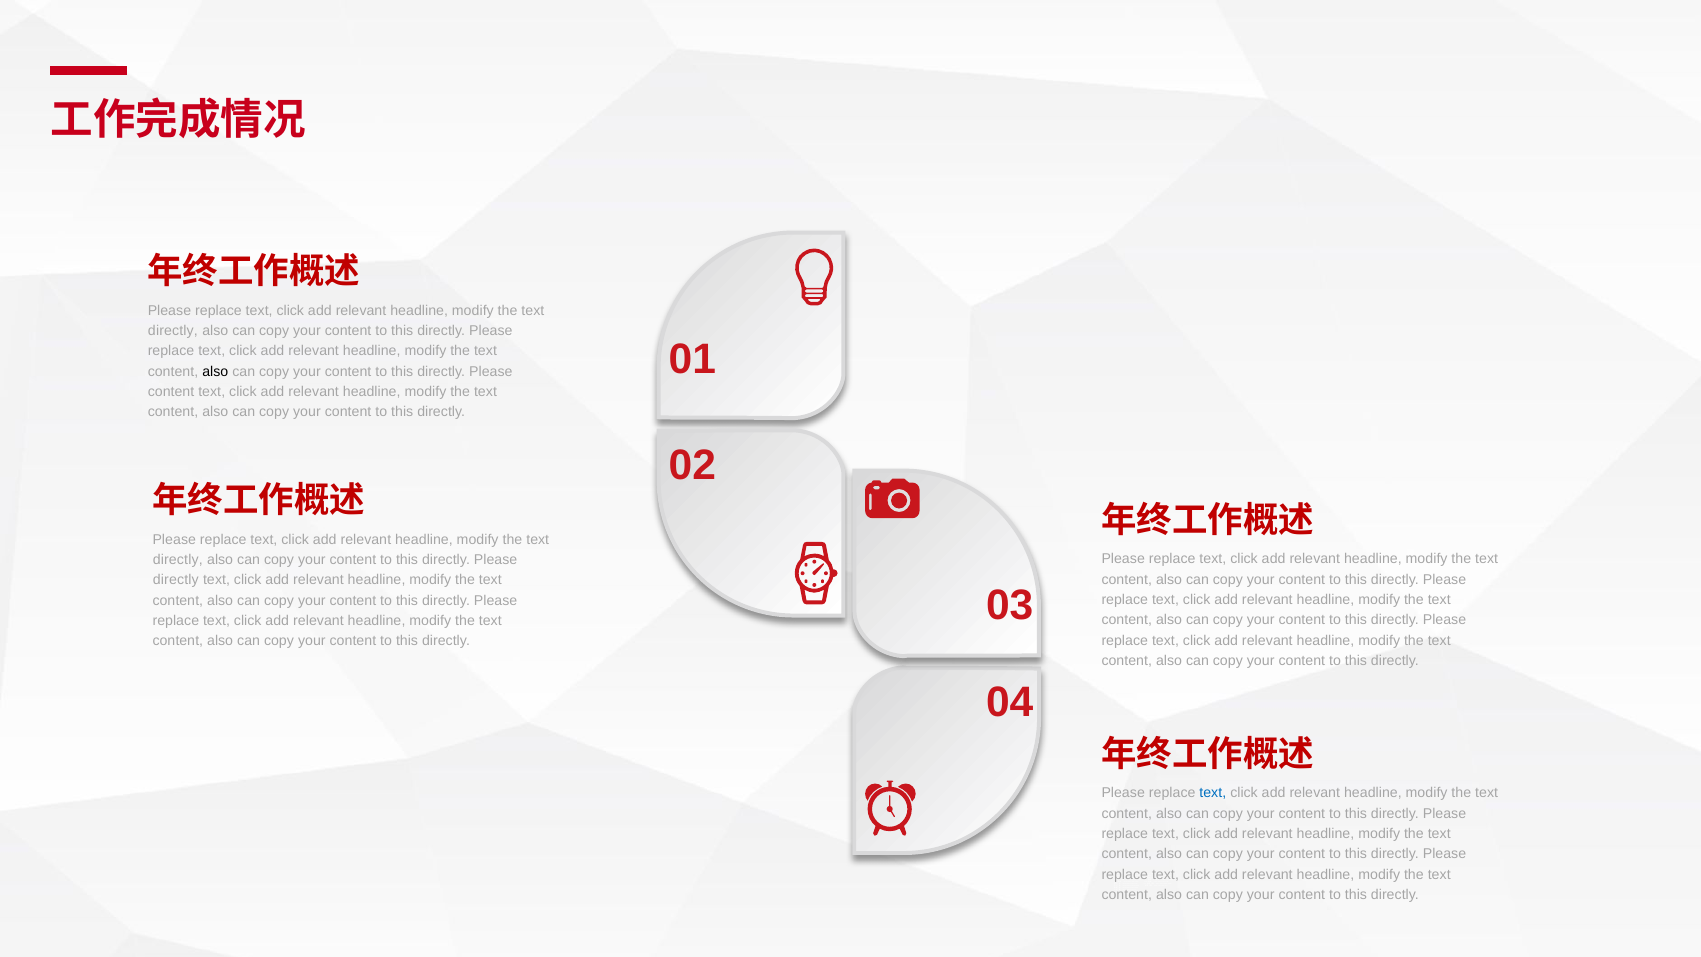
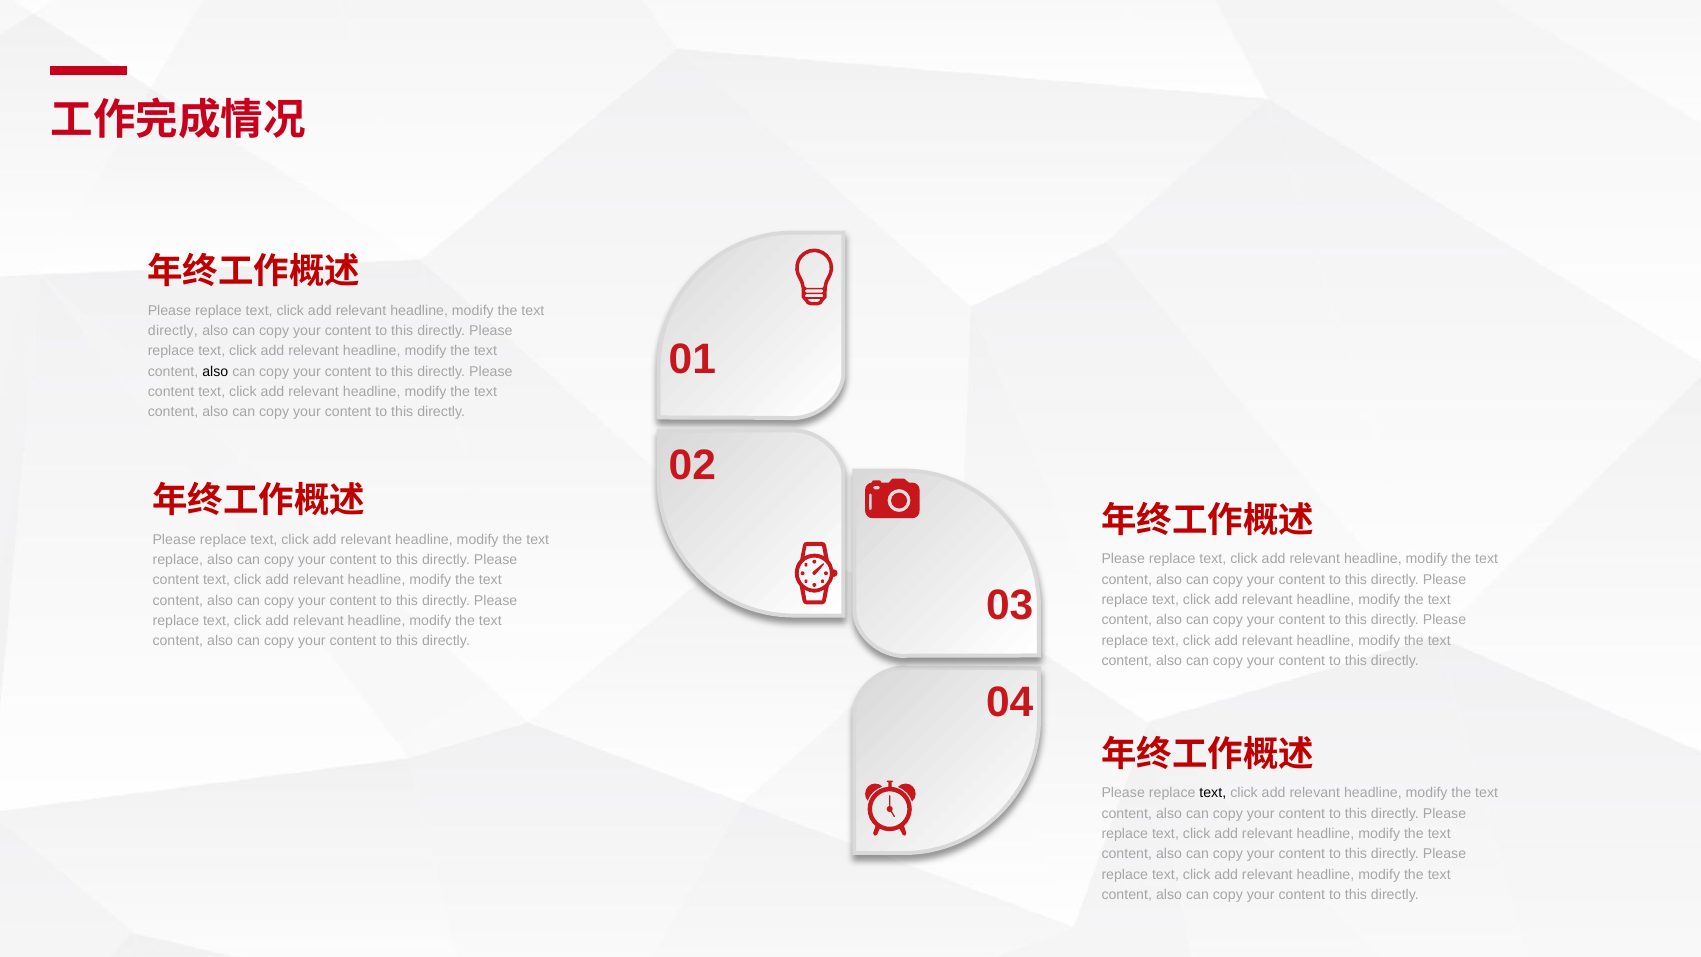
directly at (178, 560): directly -> replace
directly at (176, 580): directly -> content
text at (1213, 793) colour: blue -> black
